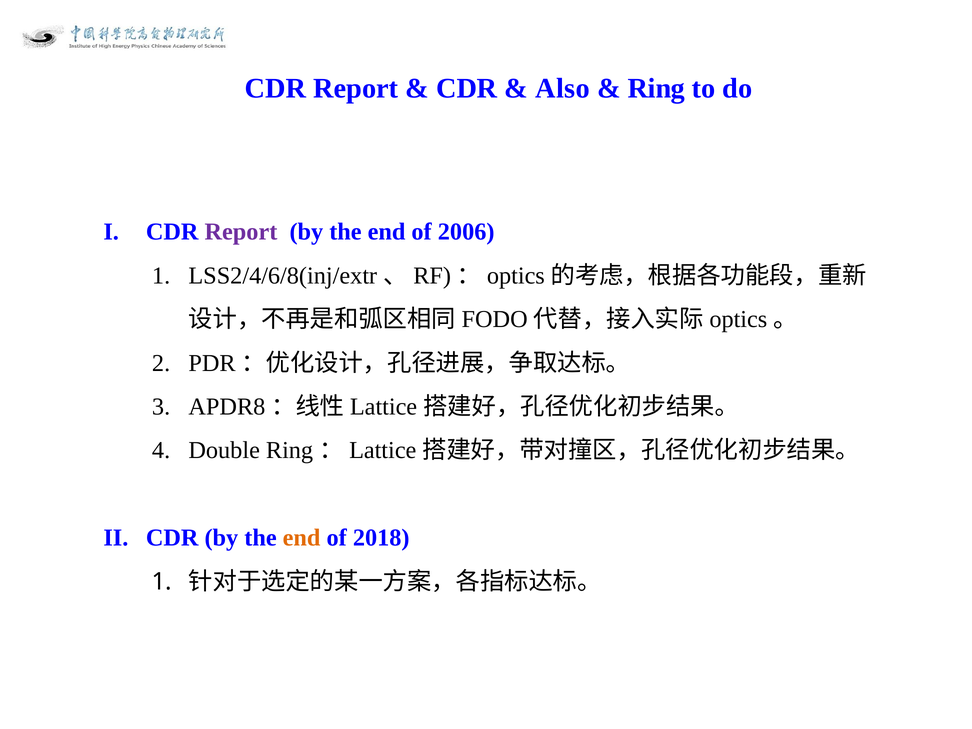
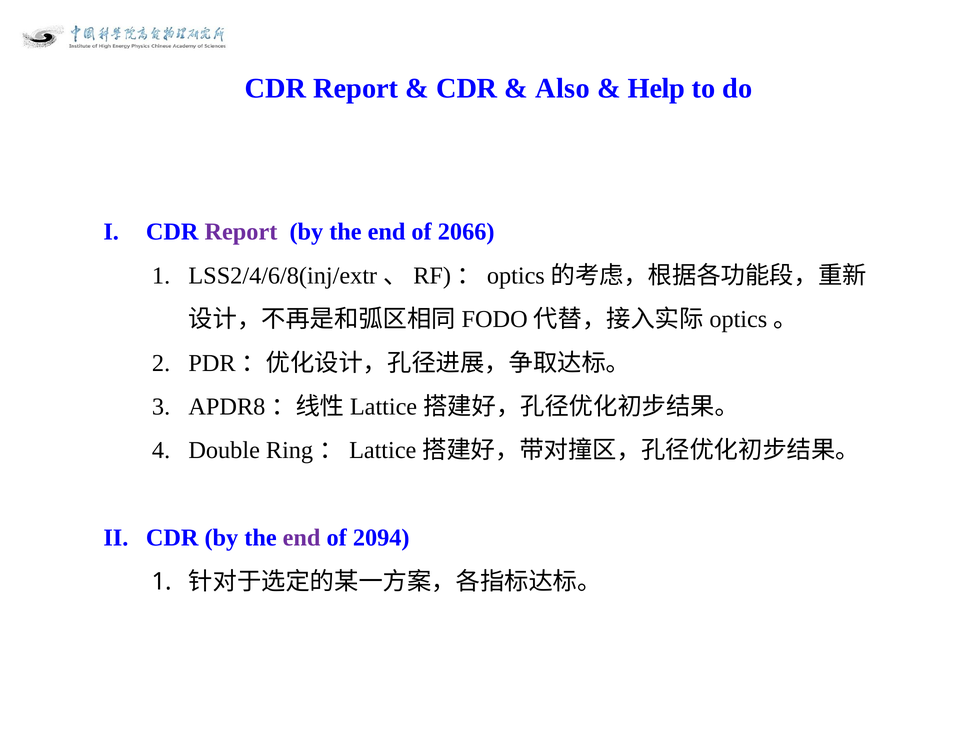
Ring: Ring -> Help
2006: 2006 -> 2066
end at (302, 538) colour: orange -> purple
2018: 2018 -> 2094
